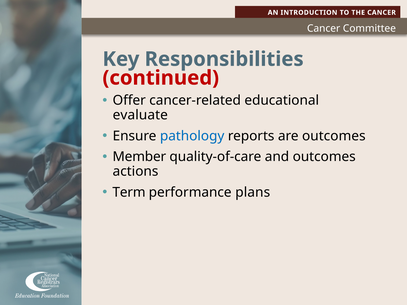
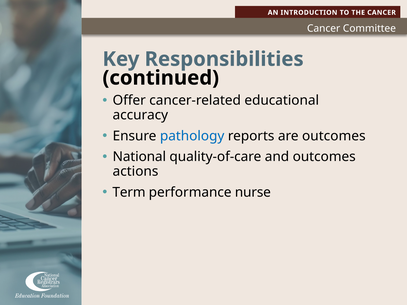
continued colour: red -> black
evaluate: evaluate -> accuracy
Member: Member -> National
plans: plans -> nurse
